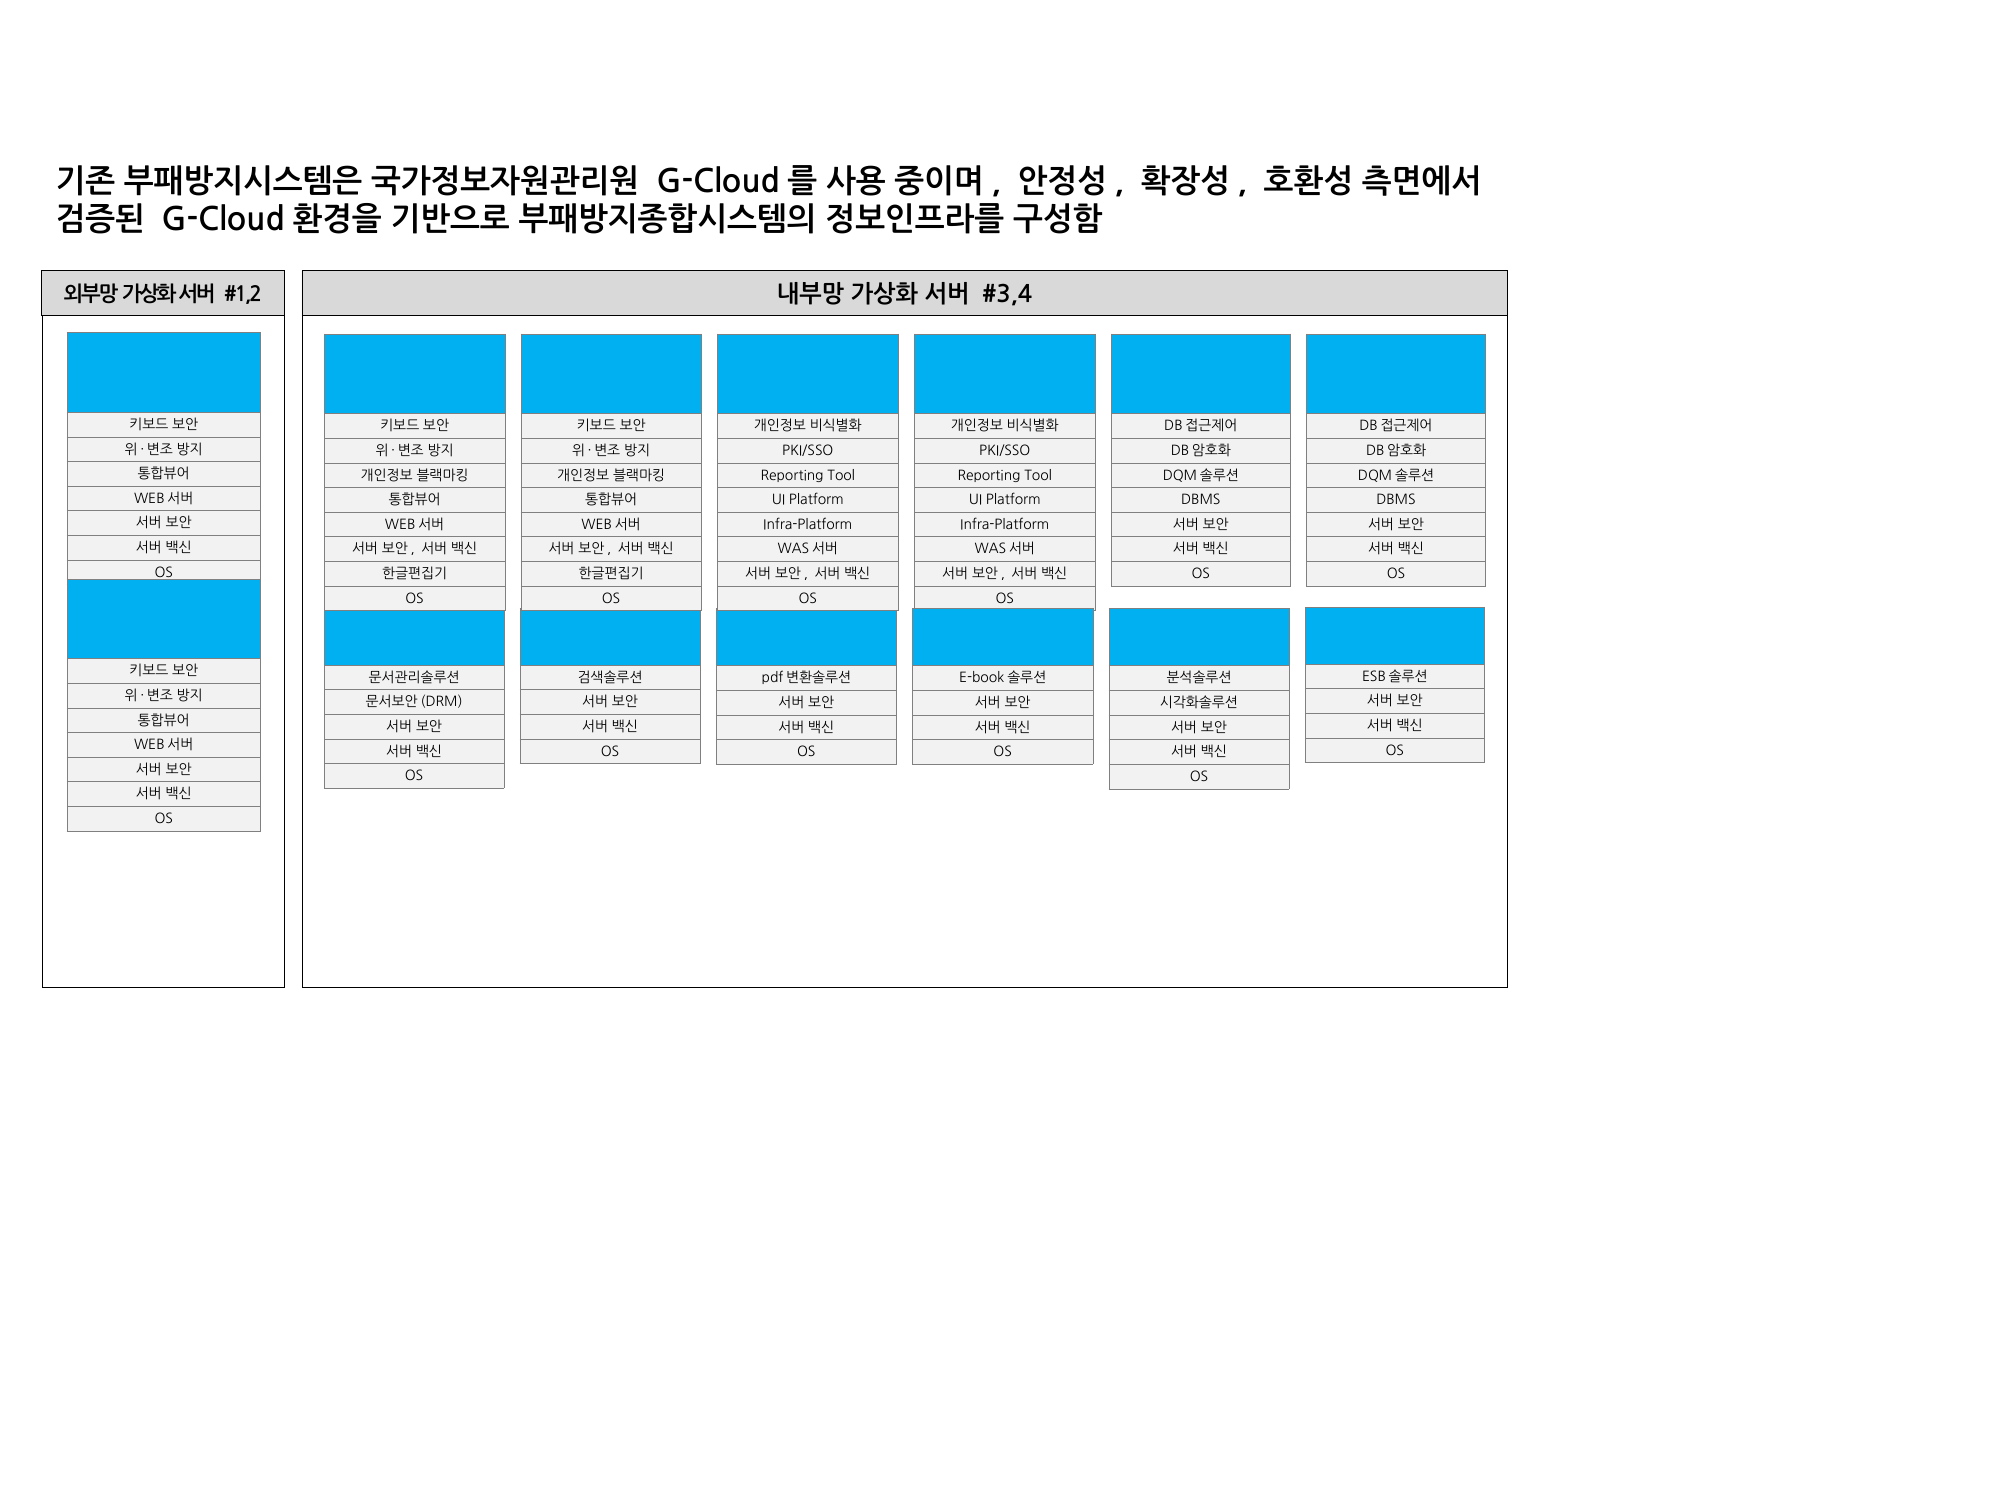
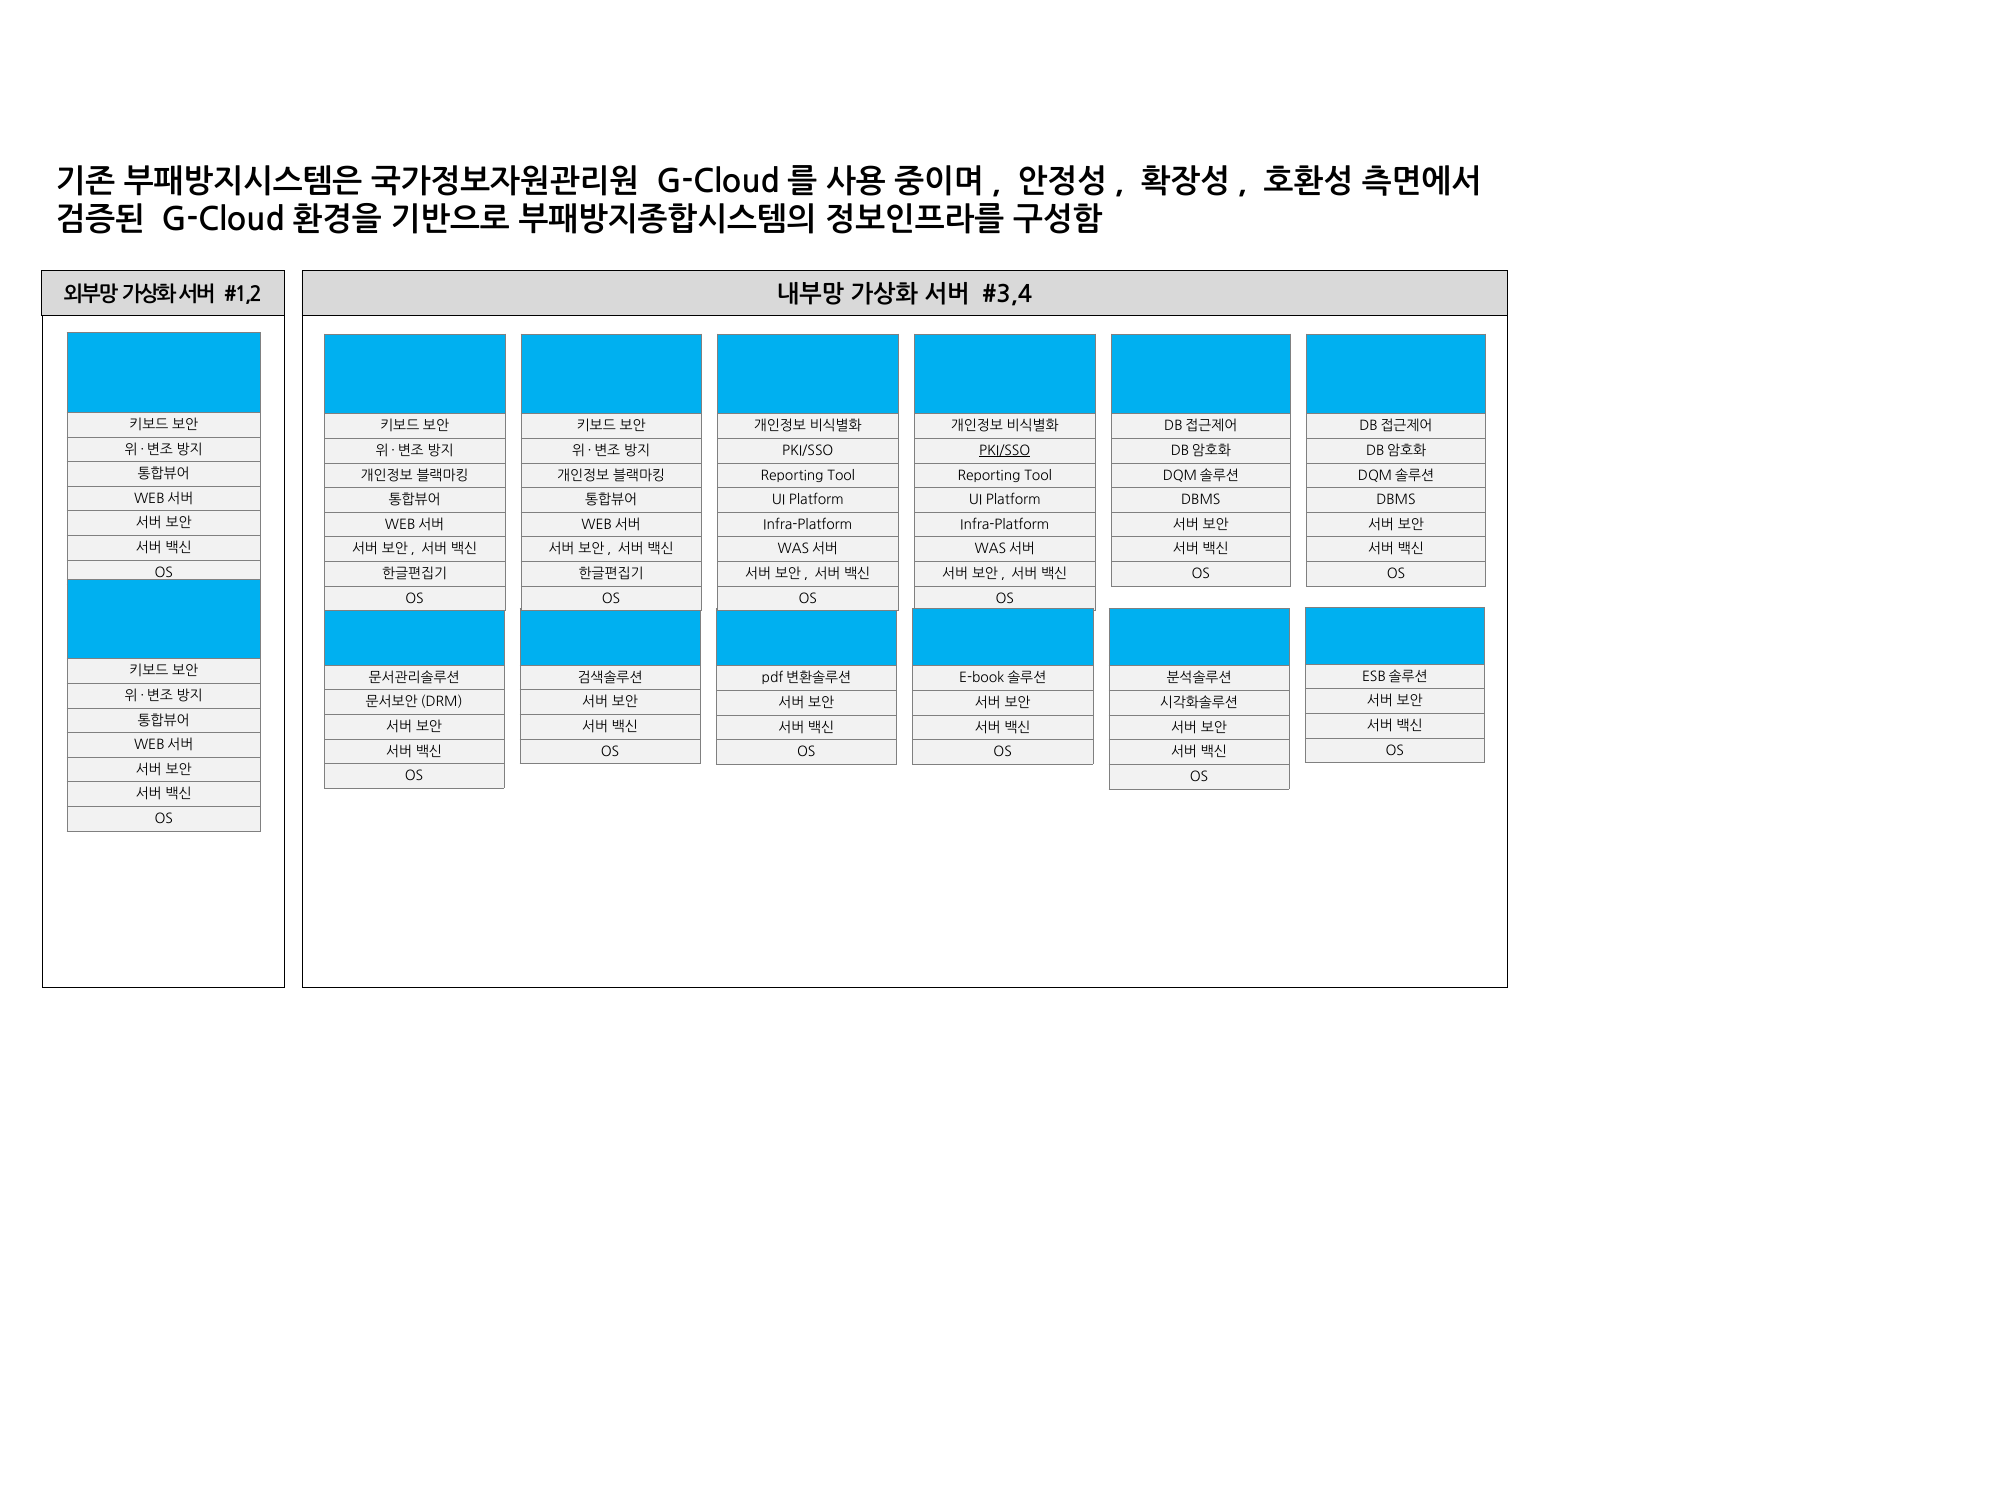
PKI/SSO at (1005, 451) underline: none -> present
